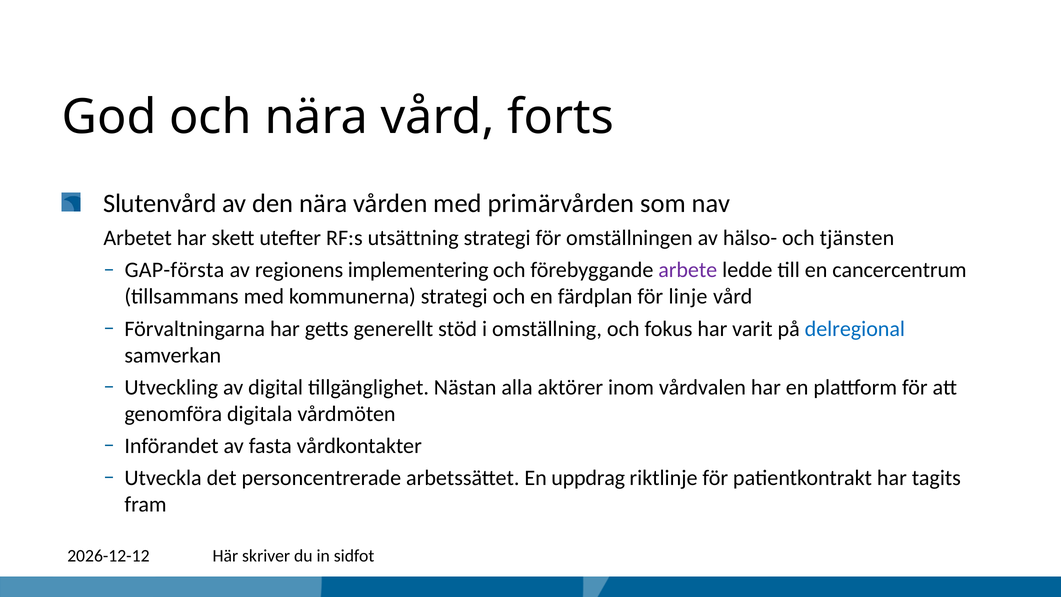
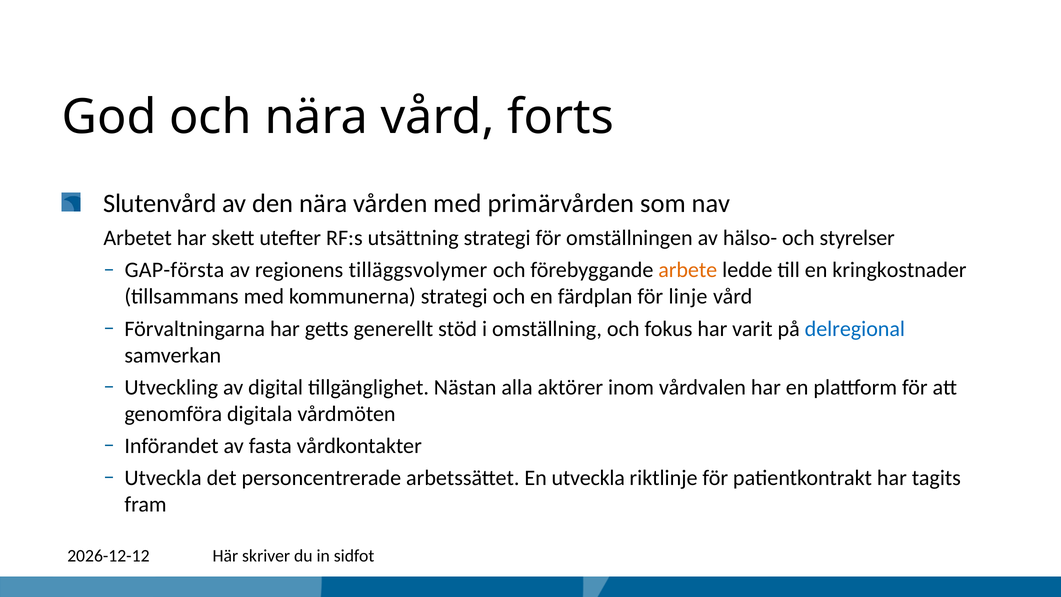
tjänsten: tjänsten -> styrelser
implementering: implementering -> tilläggsvolymer
arbete colour: purple -> orange
cancercentrum: cancercentrum -> kringkostnader
En uppdrag: uppdrag -> utveckla
